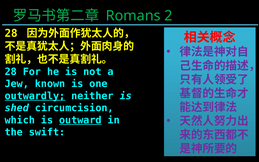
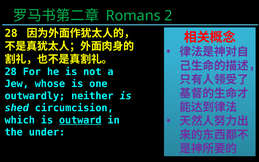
known: known -> whose
outwardly underline: present -> none
swift: swift -> under
